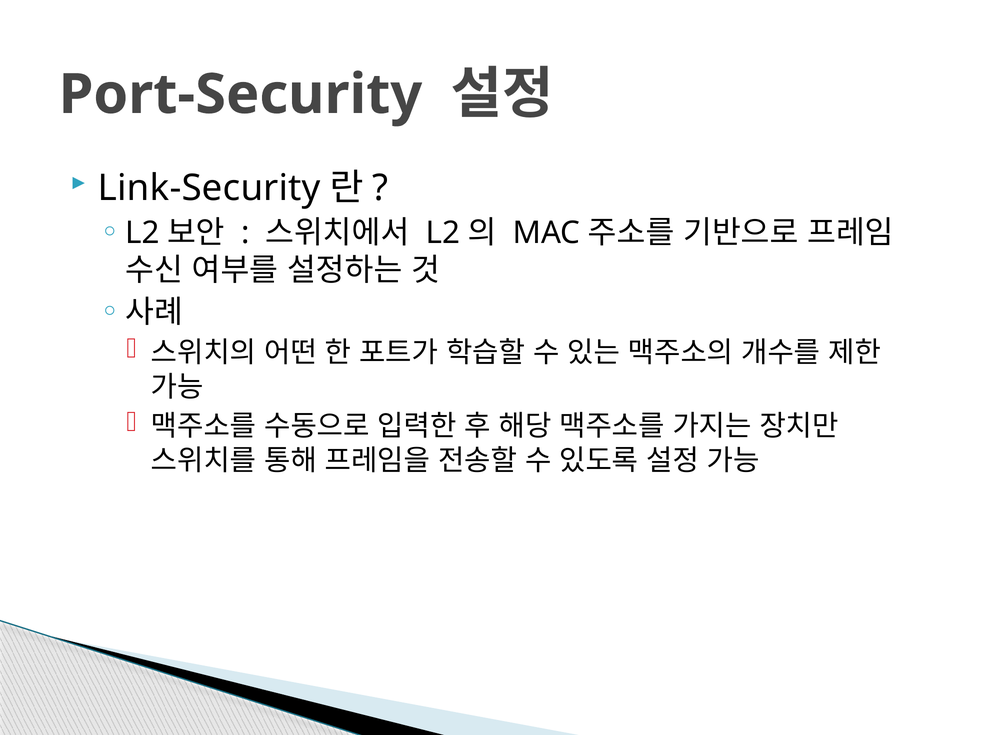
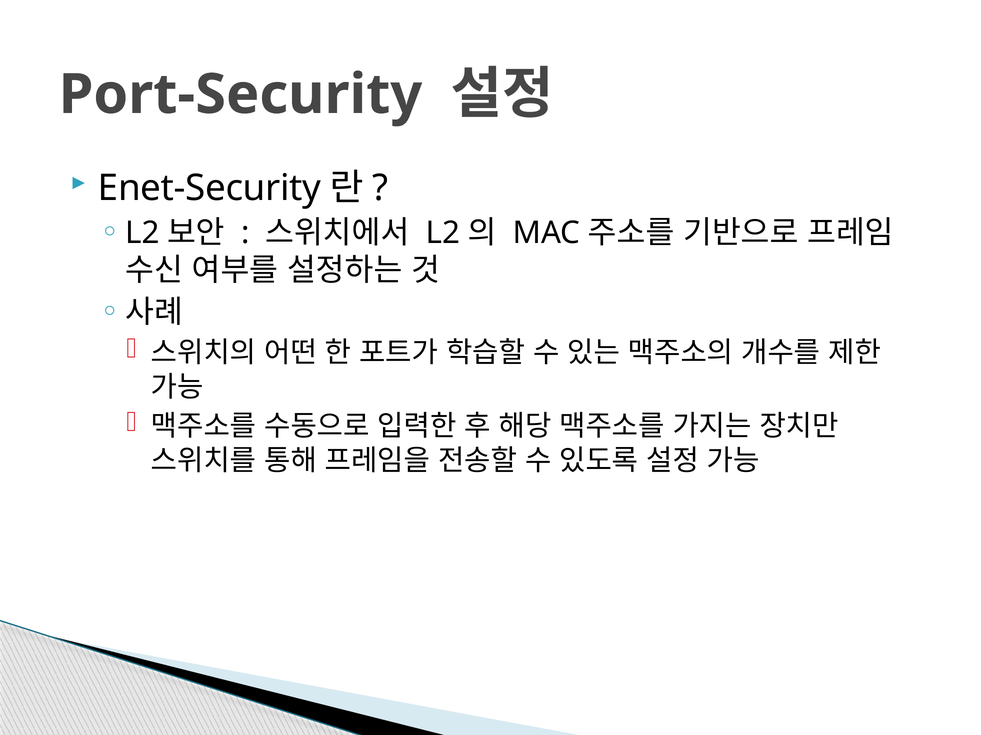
Link-Security: Link-Security -> Enet-Security
